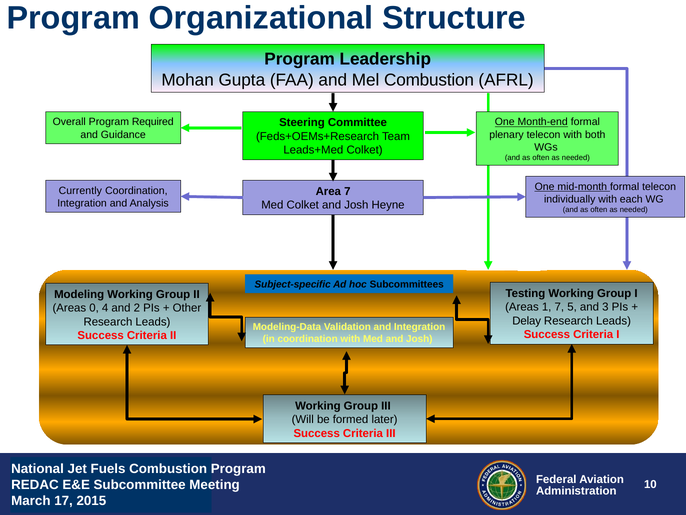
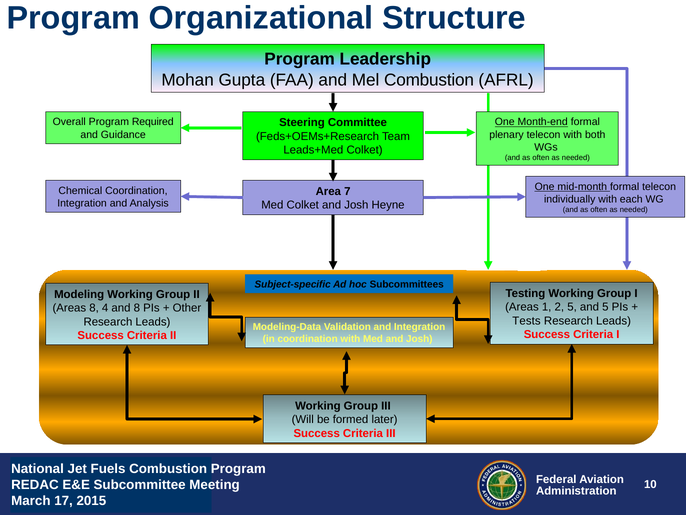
Currently: Currently -> Chemical
1 7: 7 -> 2
and 3: 3 -> 5
Areas 0: 0 -> 8
and 2: 2 -> 8
Delay: Delay -> Tests
